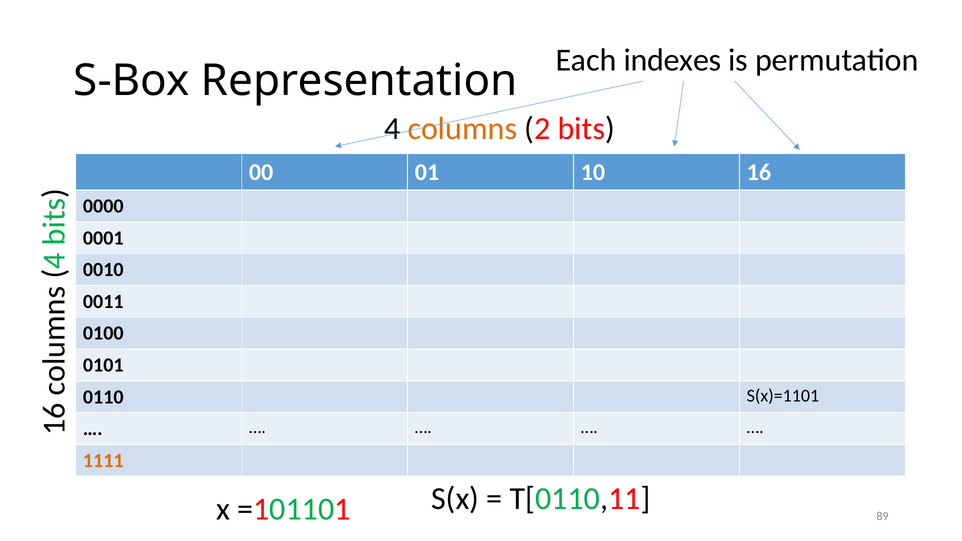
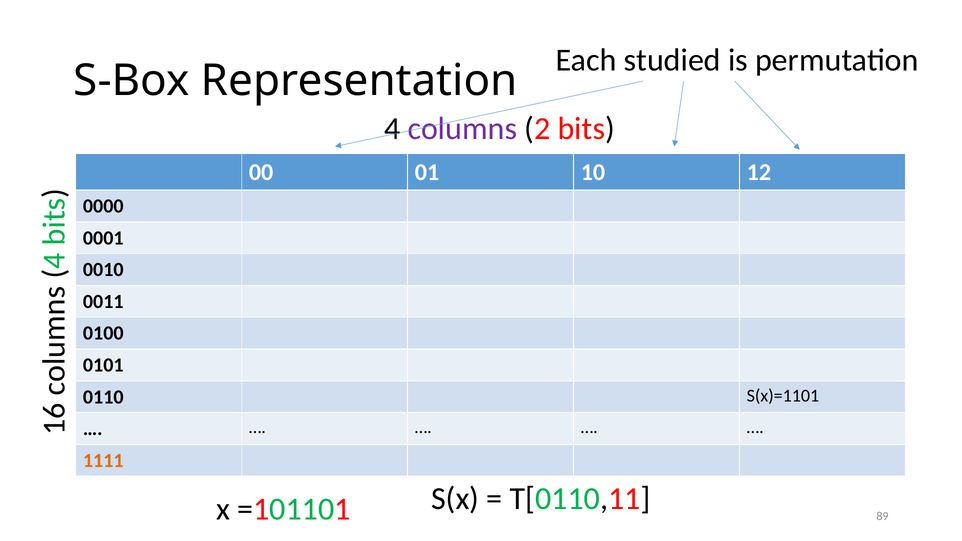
indexes: indexes -> studied
columns colour: orange -> purple
16: 16 -> 12
